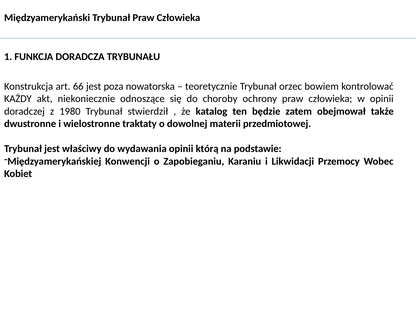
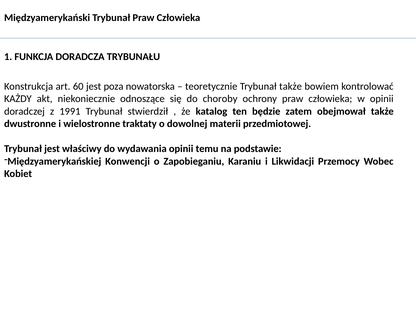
66: 66 -> 60
Trybunał orzec: orzec -> także
1980: 1980 -> 1991
którą: którą -> temu
